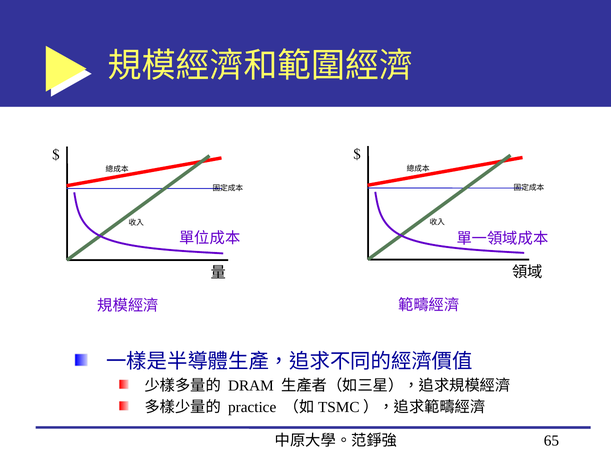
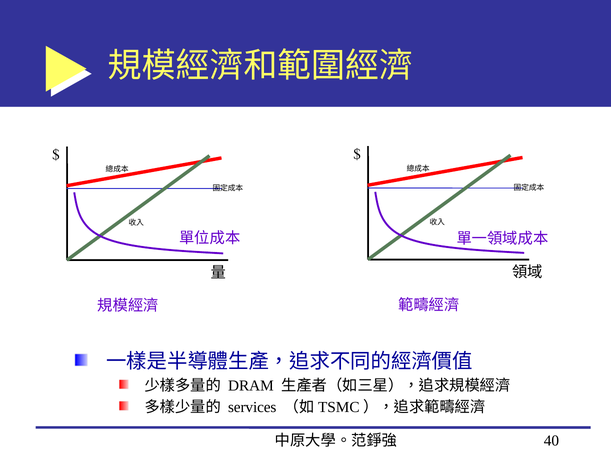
practice: practice -> services
65: 65 -> 40
